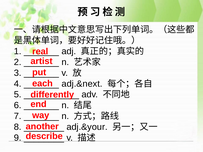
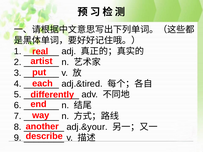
adj.&next: adj.&next -> adj.&tired
